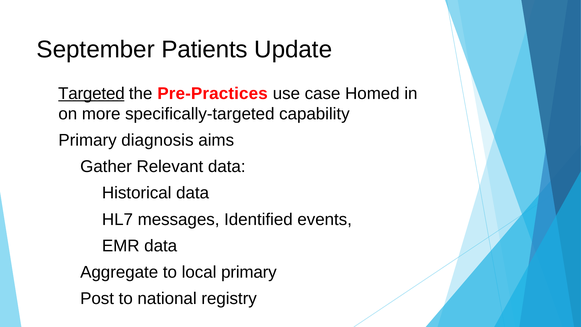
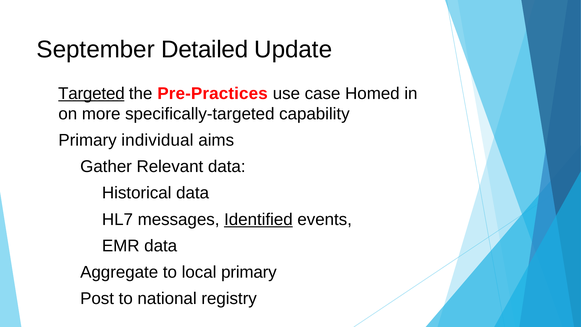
Patients: Patients -> Detailed
diagnosis: diagnosis -> individual
Identified underline: none -> present
